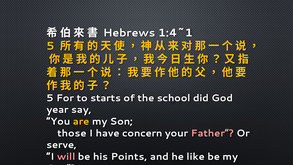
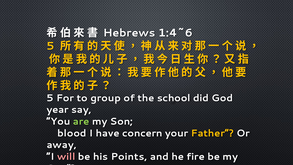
1:4~1: 1:4~1 -> 1:4~6
starts: starts -> group
are colour: yellow -> light green
those: those -> blood
Father colour: pink -> yellow
serve: serve -> away
like: like -> fire
